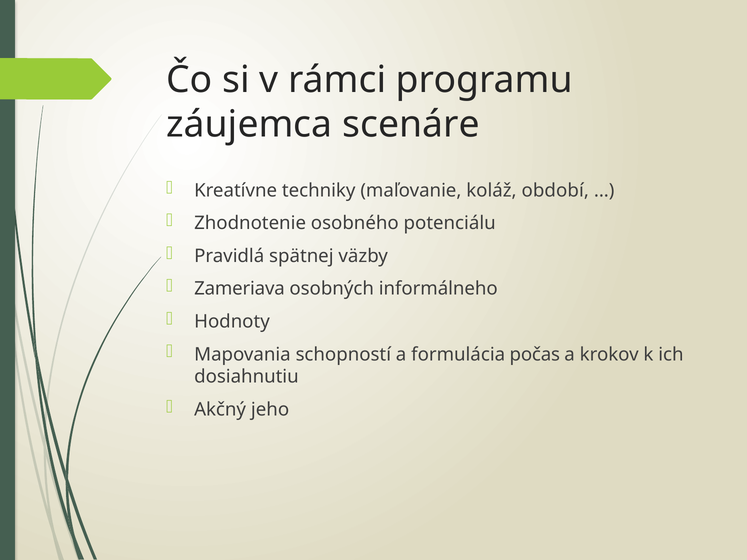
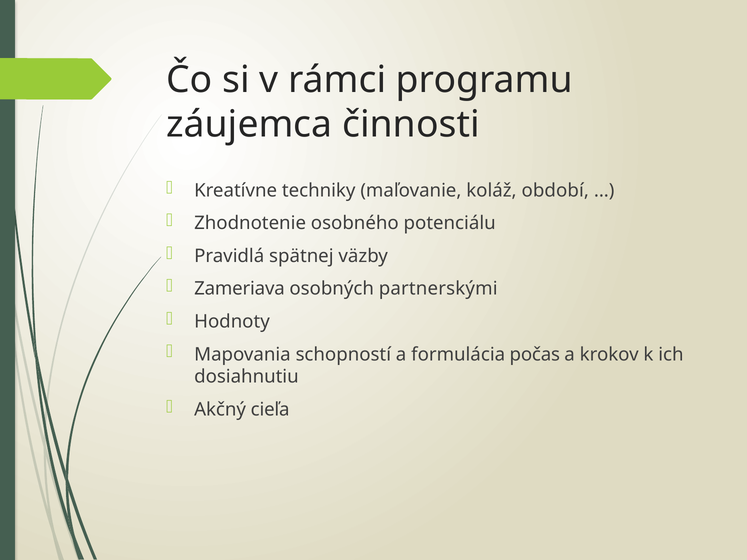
scenáre: scenáre -> činnosti
informálneho: informálneho -> partnerskými
jeho: jeho -> cieľa
